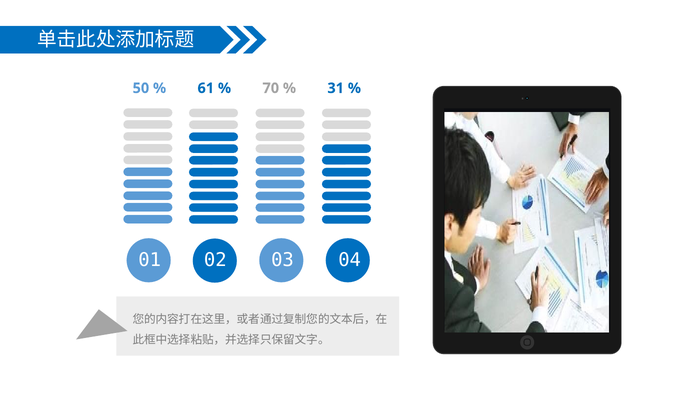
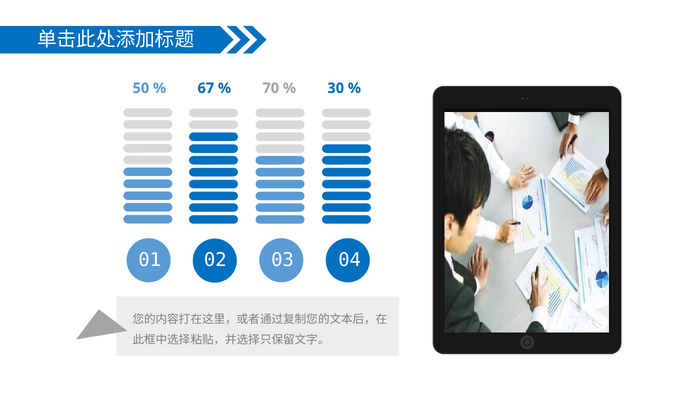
61: 61 -> 67
31: 31 -> 30
